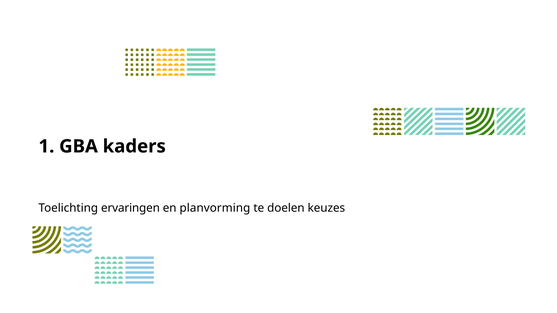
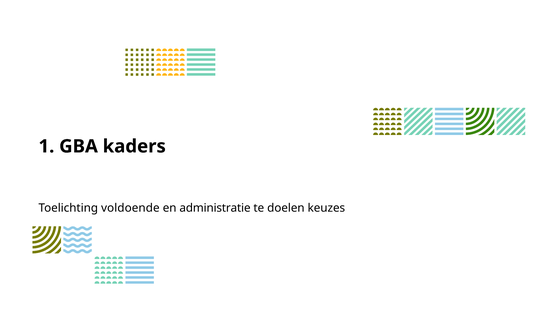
ervaringen: ervaringen -> voldoende
planvorming: planvorming -> administratie
